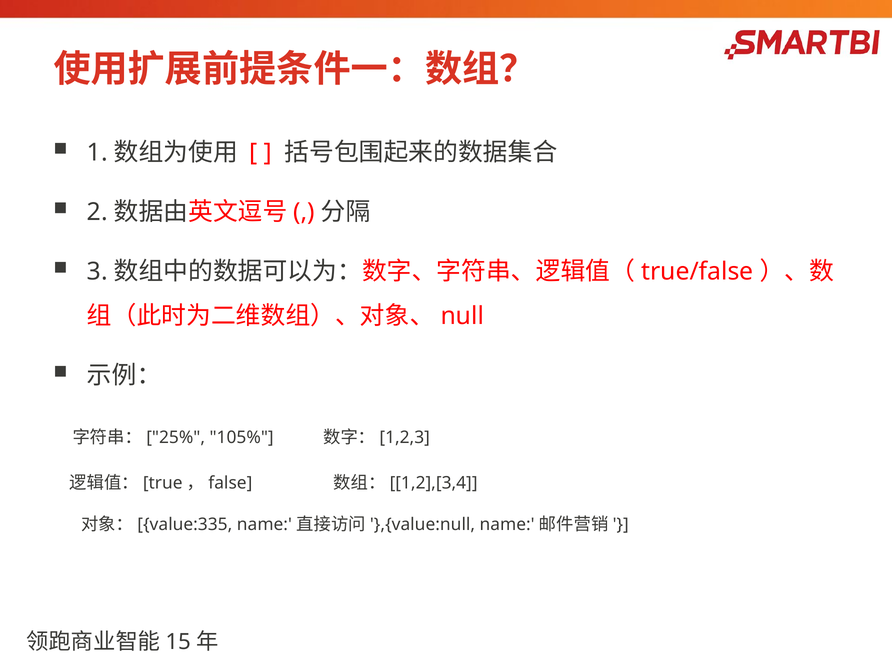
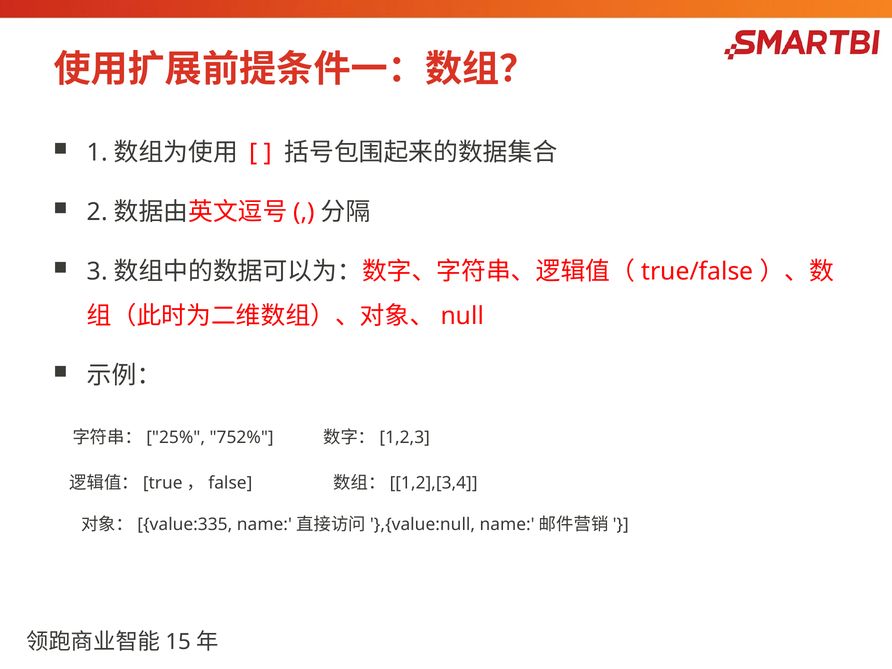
105%: 105% -> 752%
